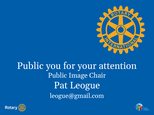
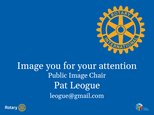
Public at (30, 66): Public -> Image
